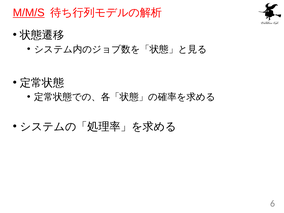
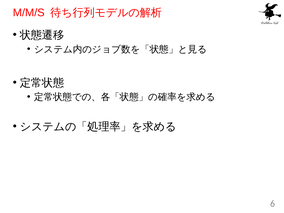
M/M/S underline: present -> none
